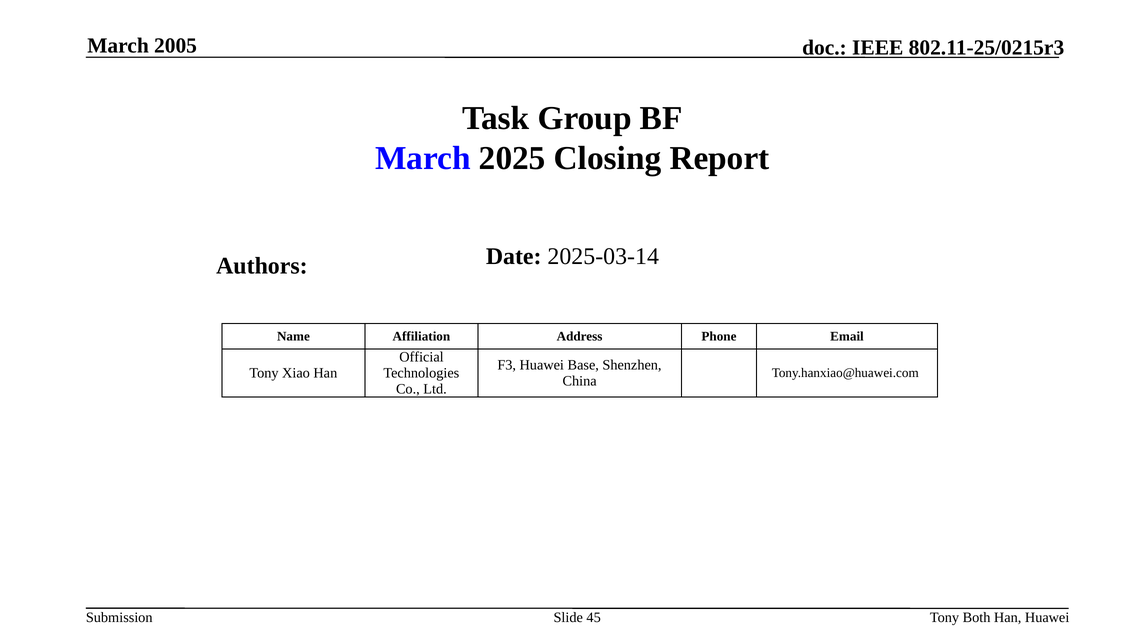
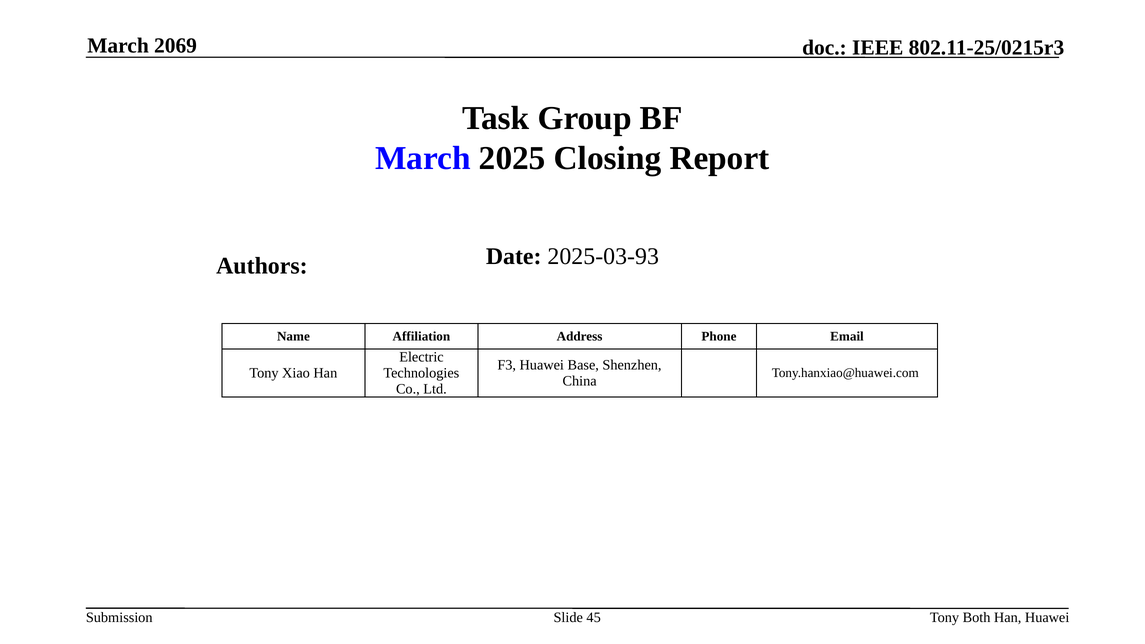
2005: 2005 -> 2069
2025-03-14: 2025-03-14 -> 2025-03-93
Official: Official -> Electric
